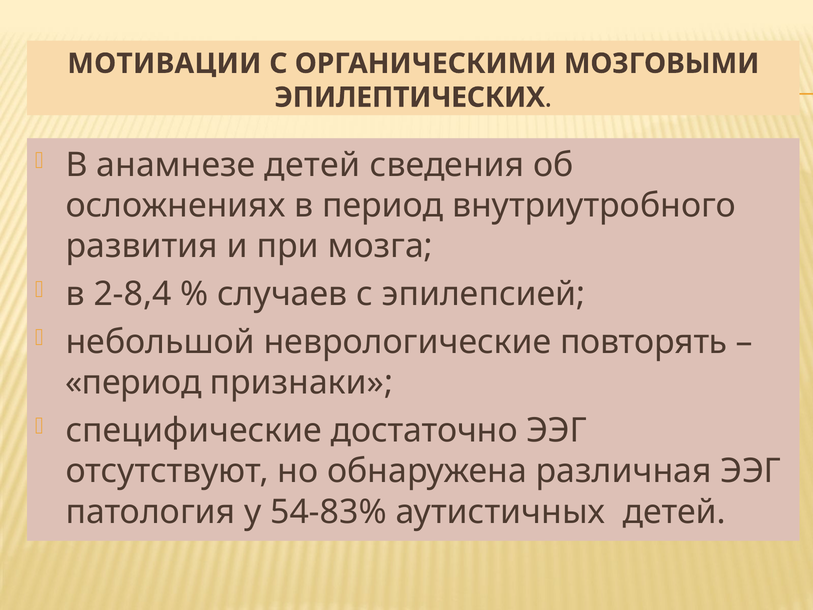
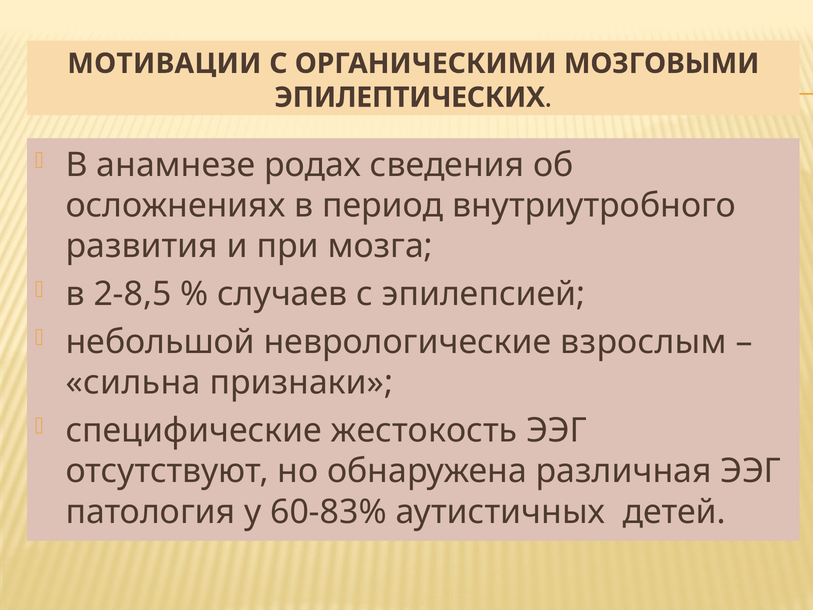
анамнезе детей: детей -> родах
2-8,4: 2-8,4 -> 2-8,5
повторять: повторять -> взрослым
период at (133, 383): период -> сильна
достаточно: достаточно -> жестокость
54-83%: 54-83% -> 60-83%
